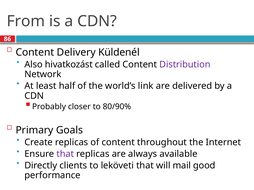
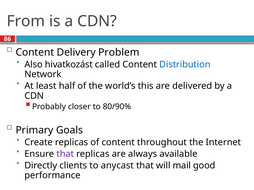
Küldenél: Küldenél -> Problem
Distribution colour: purple -> blue
link: link -> this
leköveti: leköveti -> anycast
